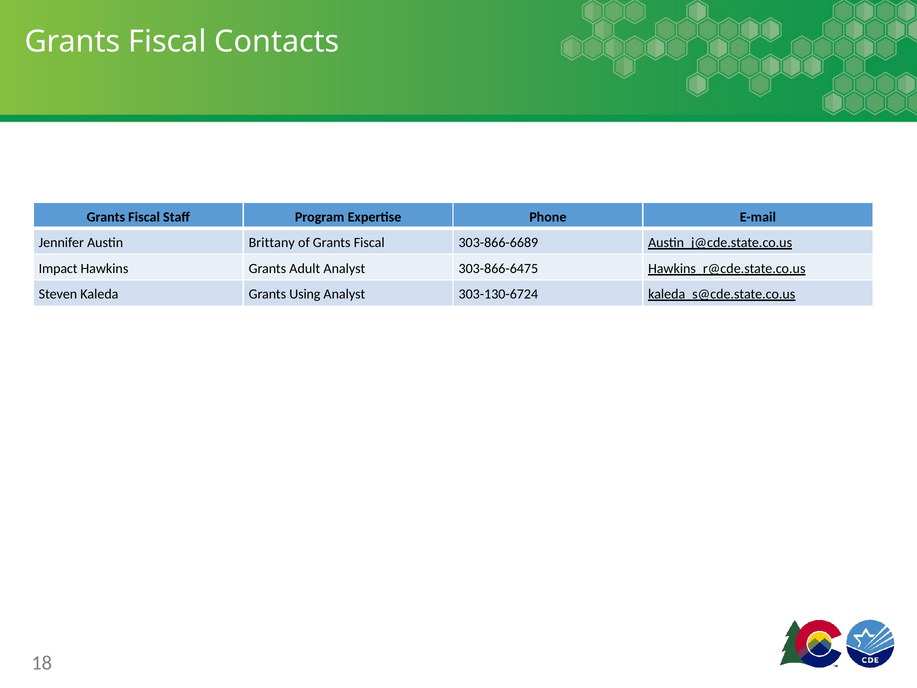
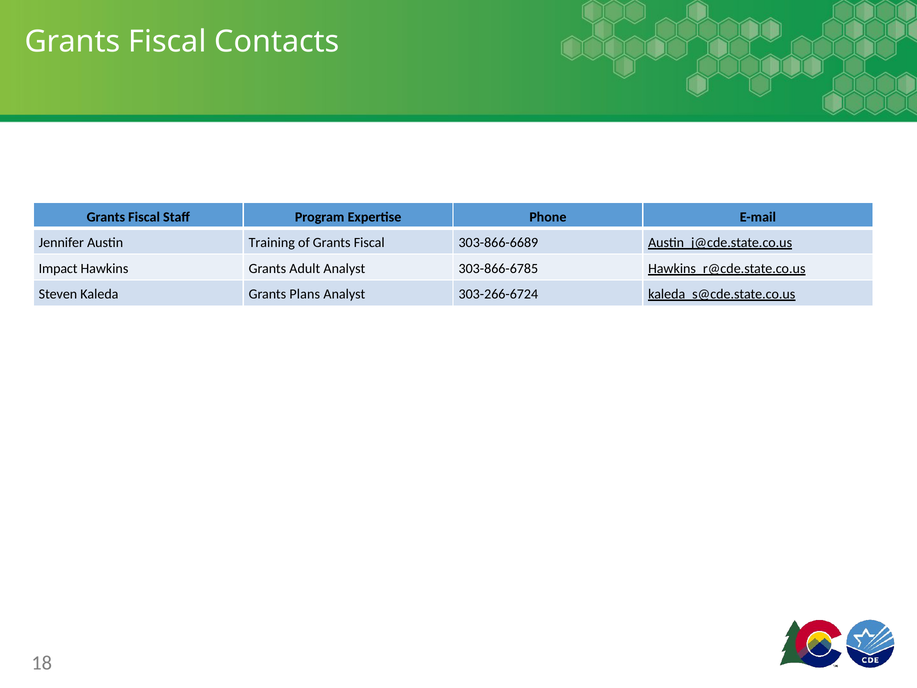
Brittany: Brittany -> Training
303-866-6475: 303-866-6475 -> 303-866-6785
Using: Using -> Plans
303-130-6724: 303-130-6724 -> 303-266-6724
